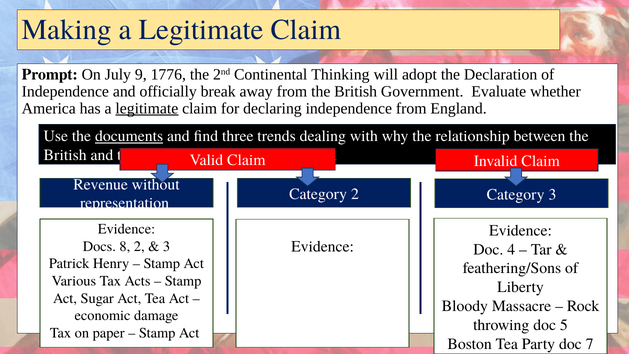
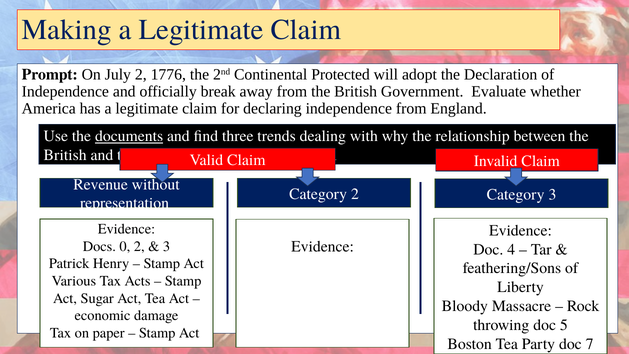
July 9: 9 -> 2
Thinking: Thinking -> Protected
legitimate at (147, 108) underline: present -> none
8: 8 -> 0
